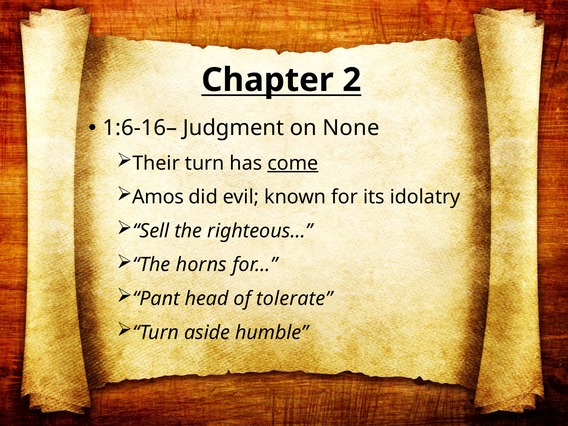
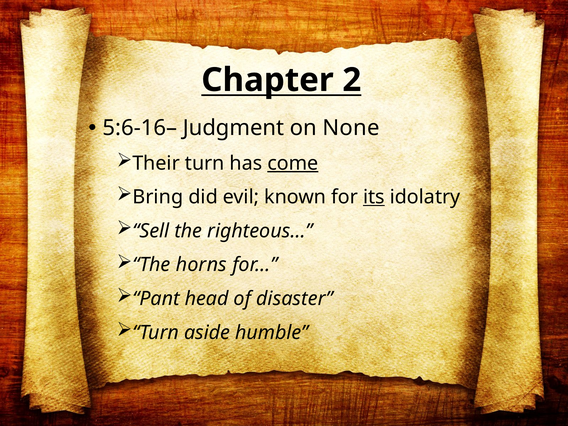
1:6-16–: 1:6-16– -> 5:6-16–
Amos: Amos -> Bring
its underline: none -> present
tolerate: tolerate -> disaster
